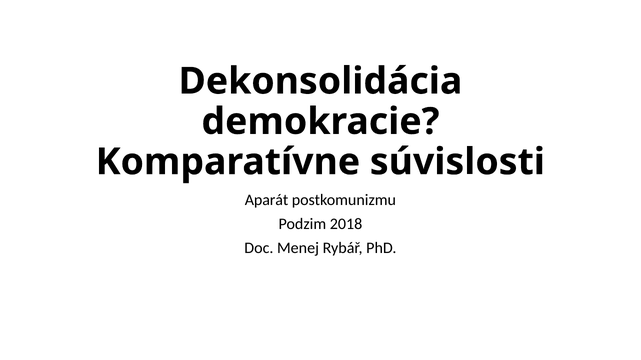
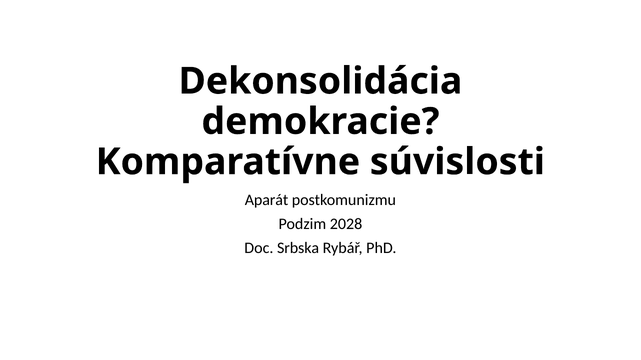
2018: 2018 -> 2028
Menej: Menej -> Srbska
